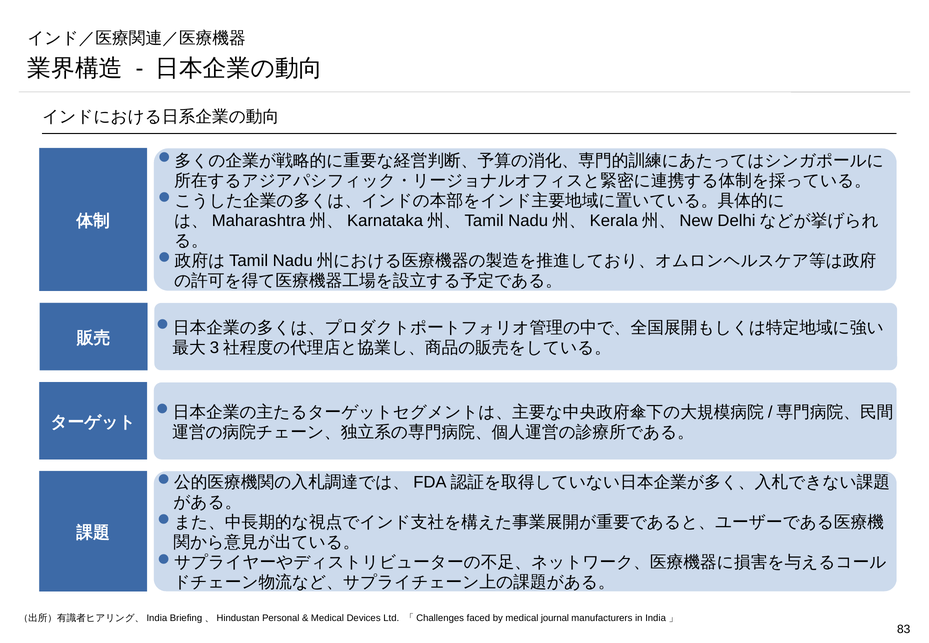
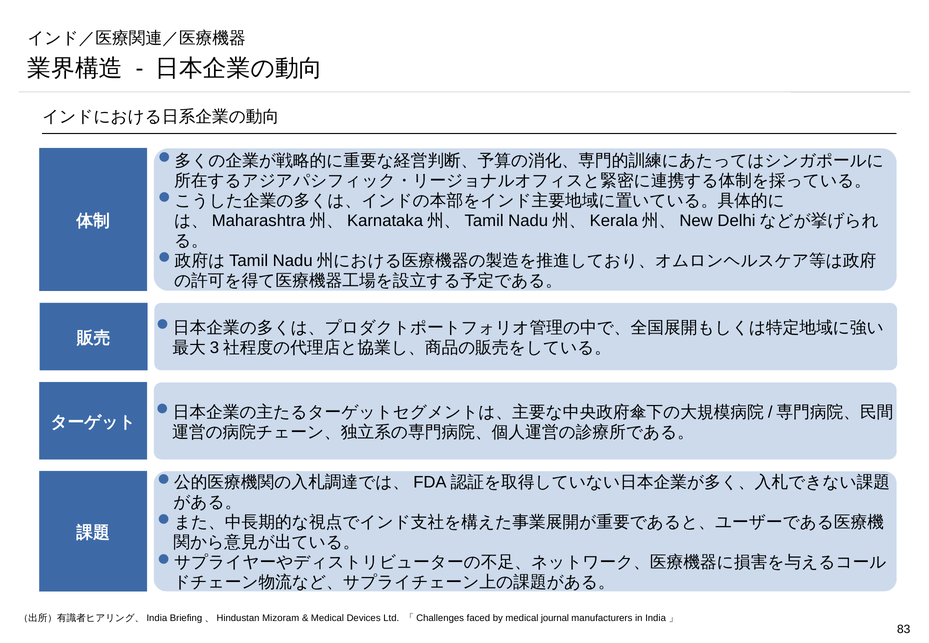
Personal: Personal -> Mizoram
